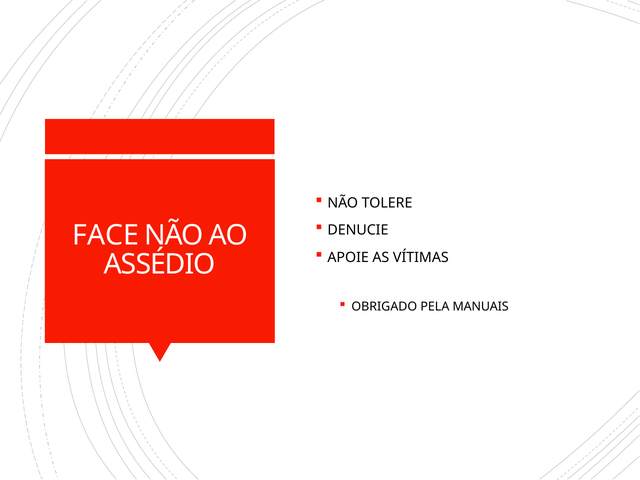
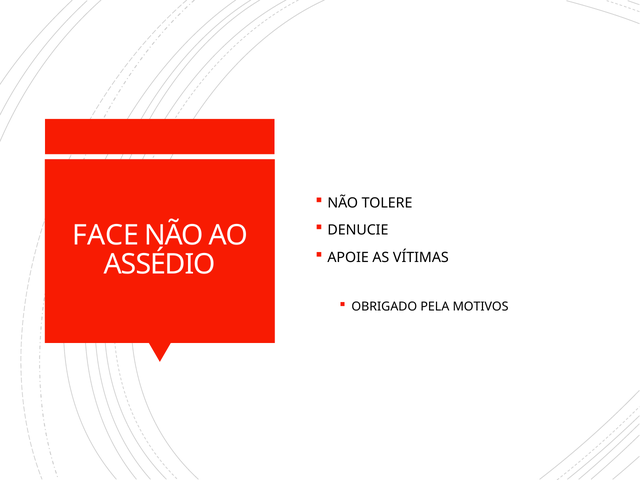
MANUAIS: MANUAIS -> MOTIVOS
